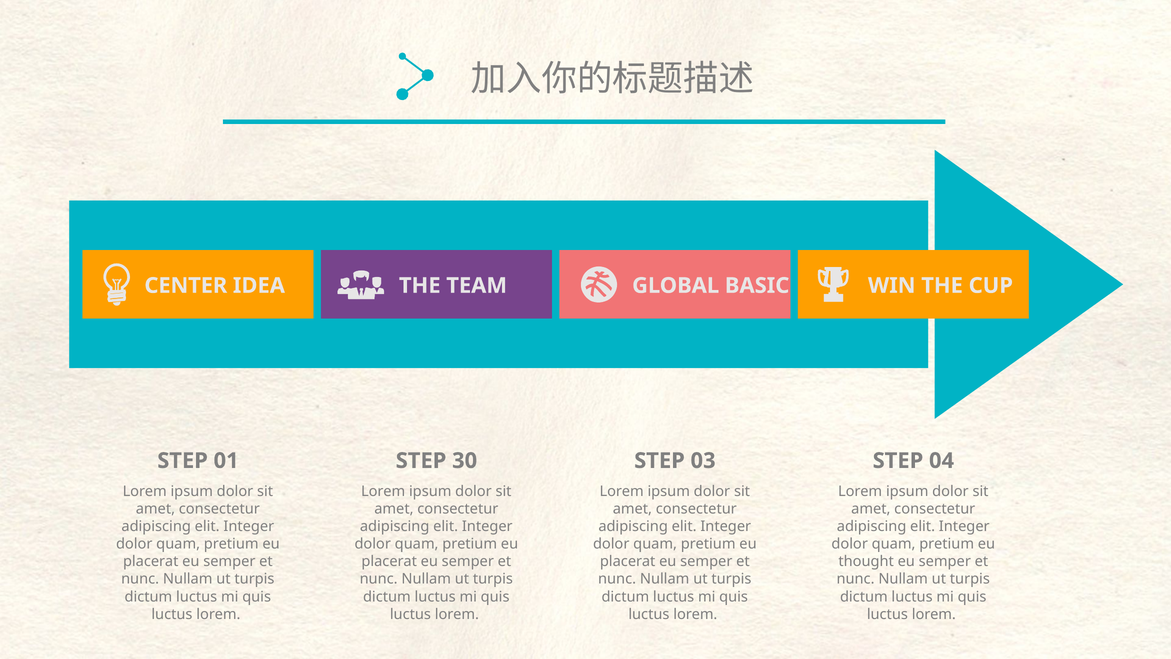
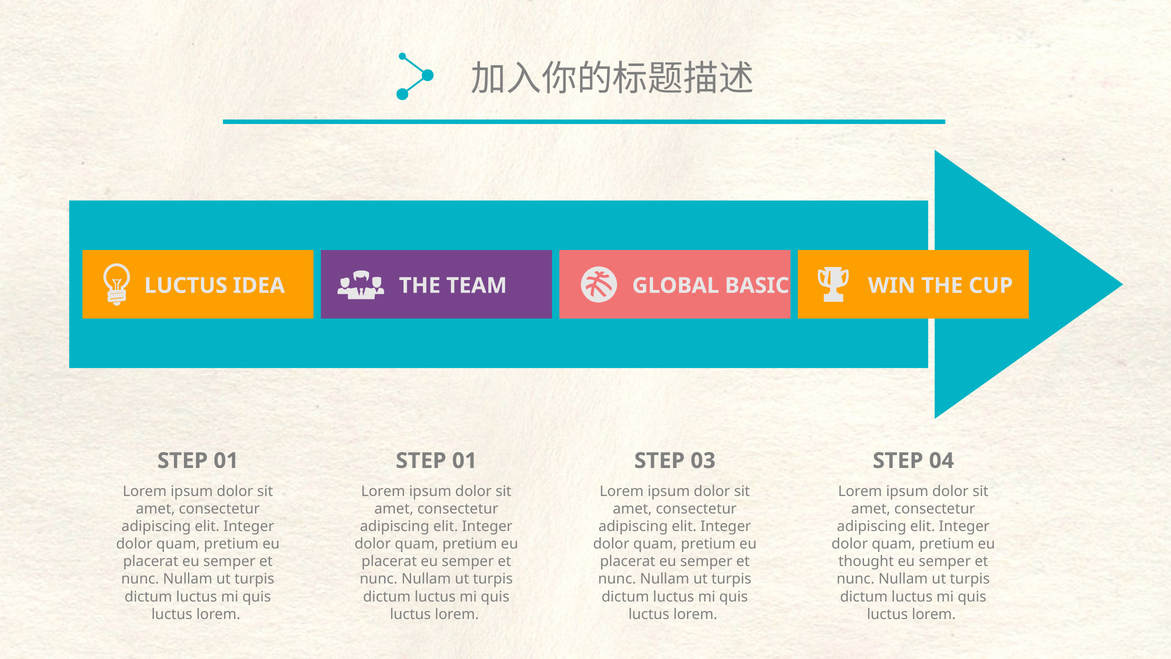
CENTER at (186, 286): CENTER -> LUCTUS
01 STEP 30: 30 -> 01
